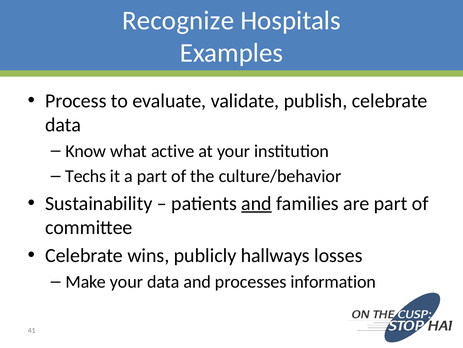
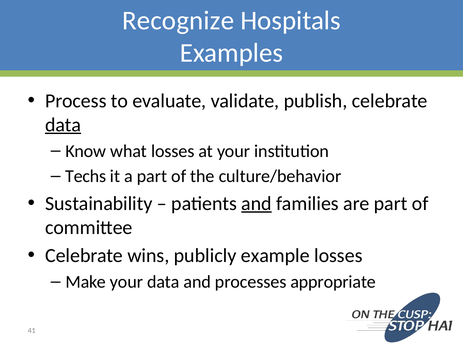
data at (63, 124) underline: none -> present
what active: active -> losses
hallways: hallways -> example
information: information -> appropriate
